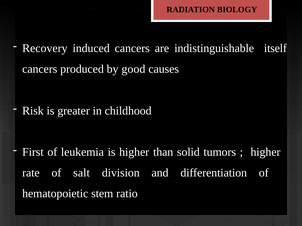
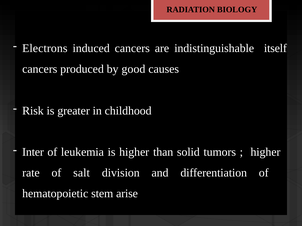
Recovery: Recovery -> Electrons
First: First -> Inter
ratio: ratio -> arise
